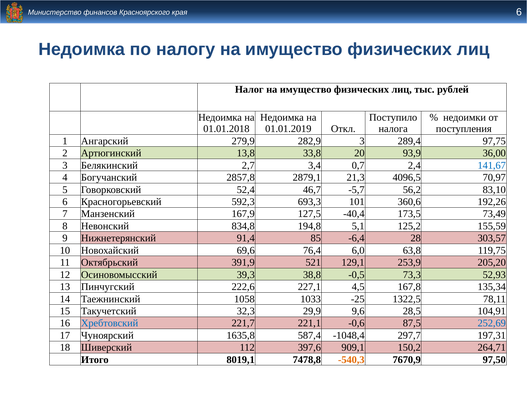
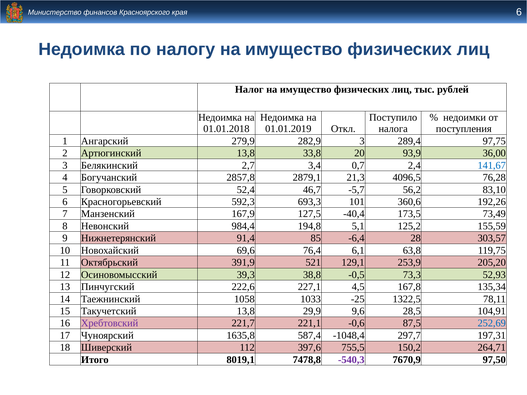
70,97: 70,97 -> 76,28
834,8: 834,8 -> 984,4
6,0: 6,0 -> 6,1
Такучетский 32,3: 32,3 -> 13,8
Хребтовский colour: blue -> purple
909,1: 909,1 -> 755,5
-540,3 colour: orange -> purple
